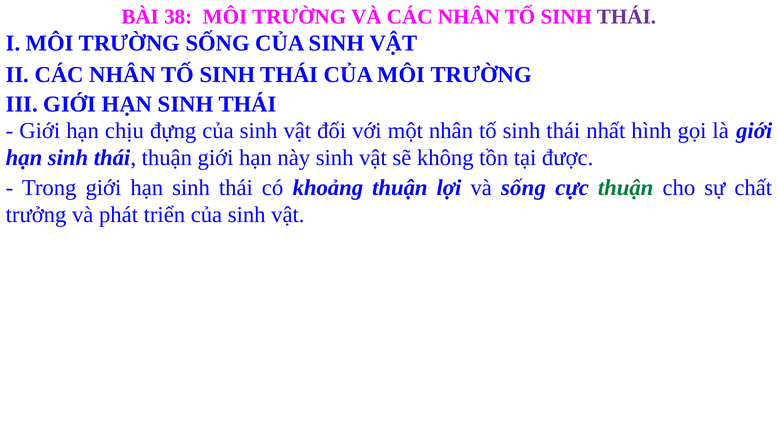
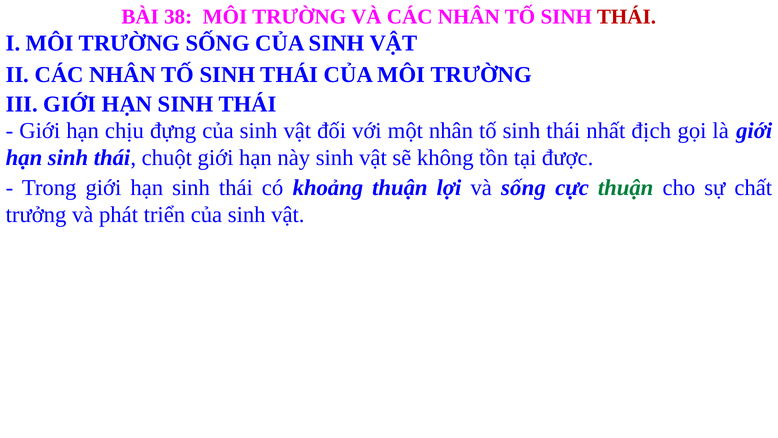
THÁI at (626, 17) colour: purple -> red
hình: hình -> địch
thái thuận: thuận -> chuột
